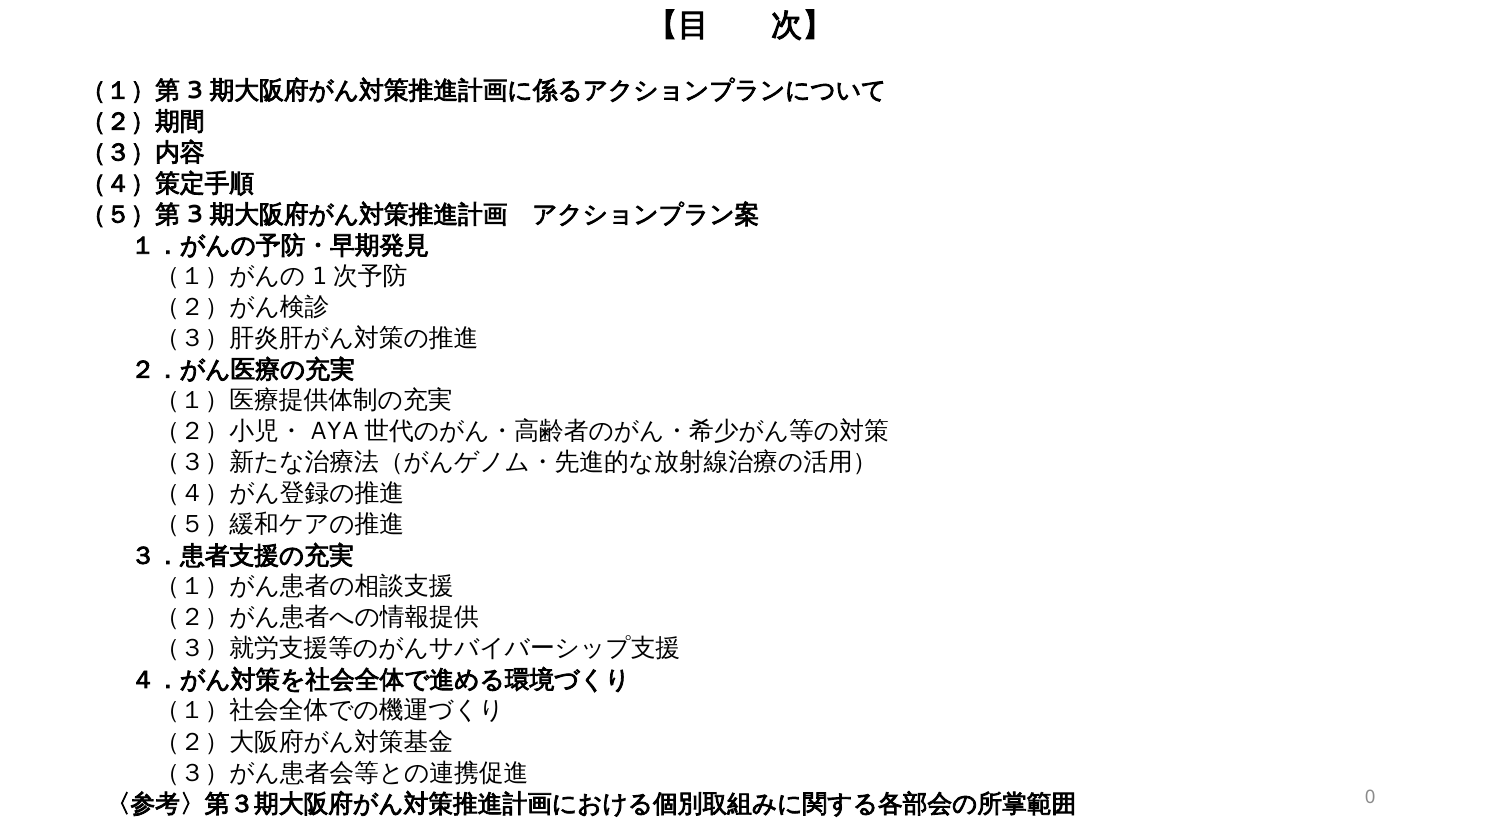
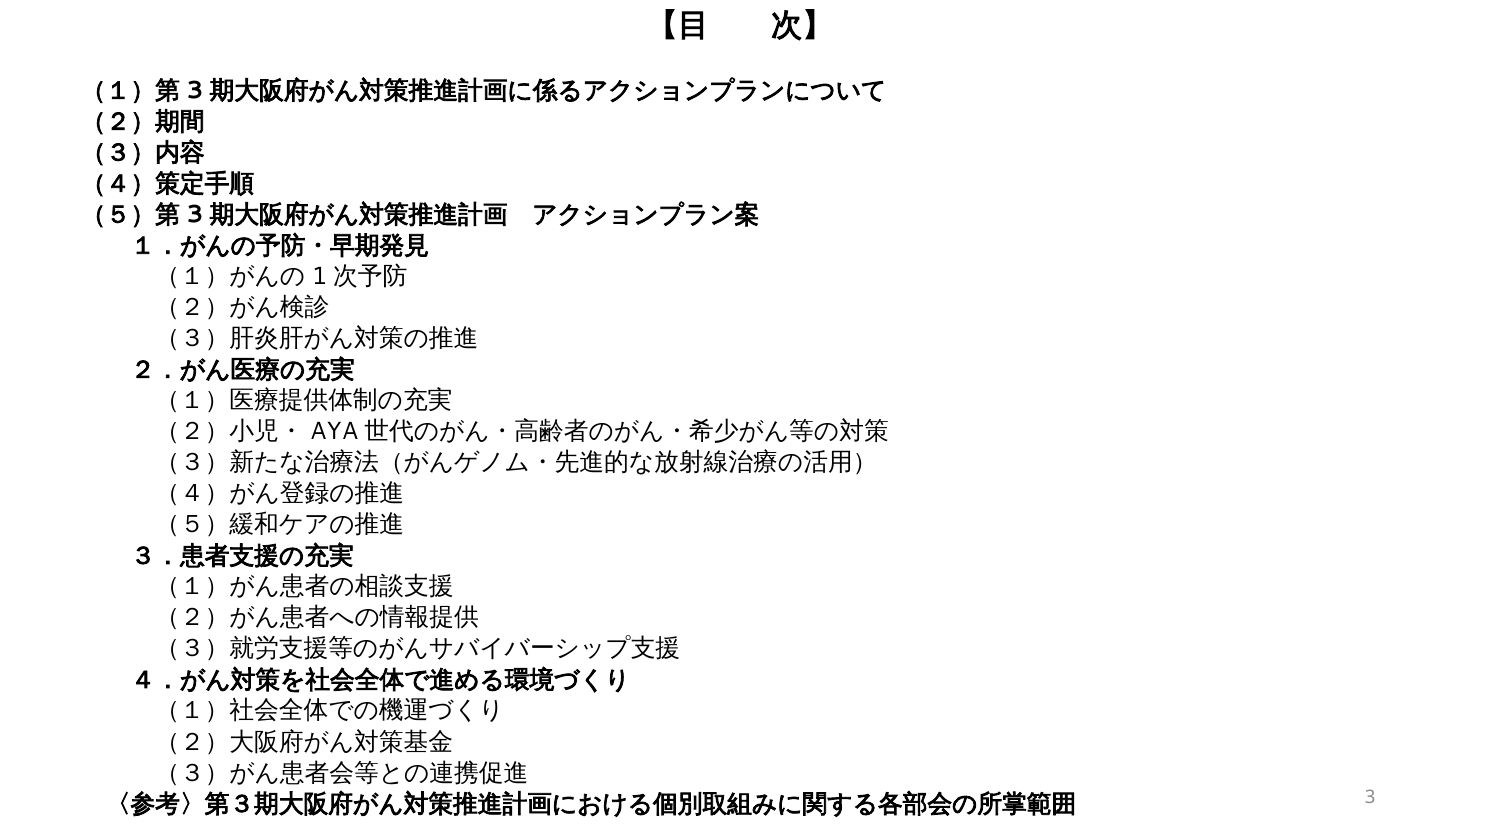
0: 0 -> 3
